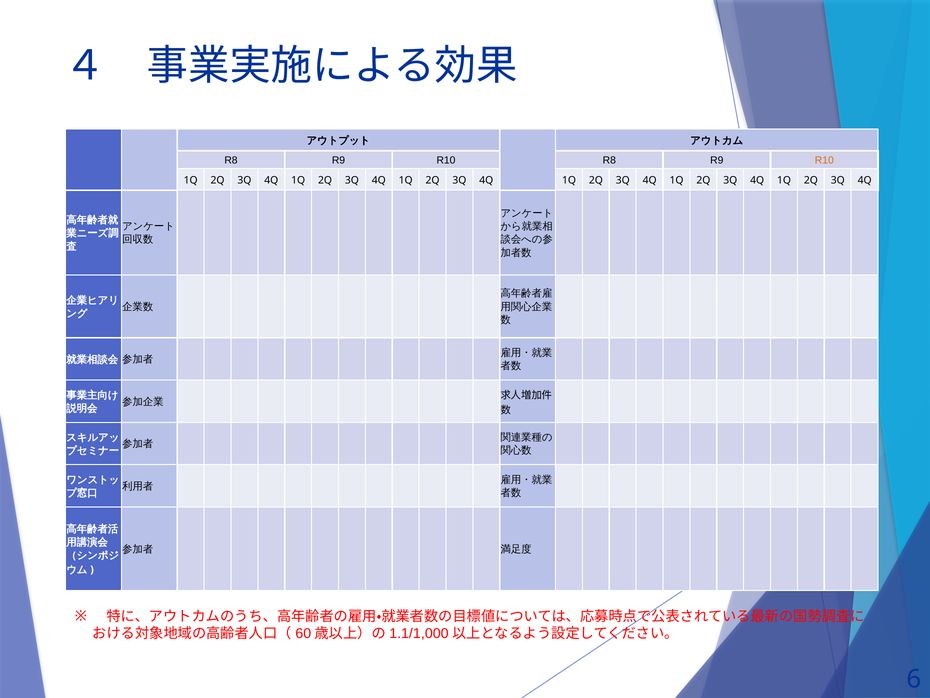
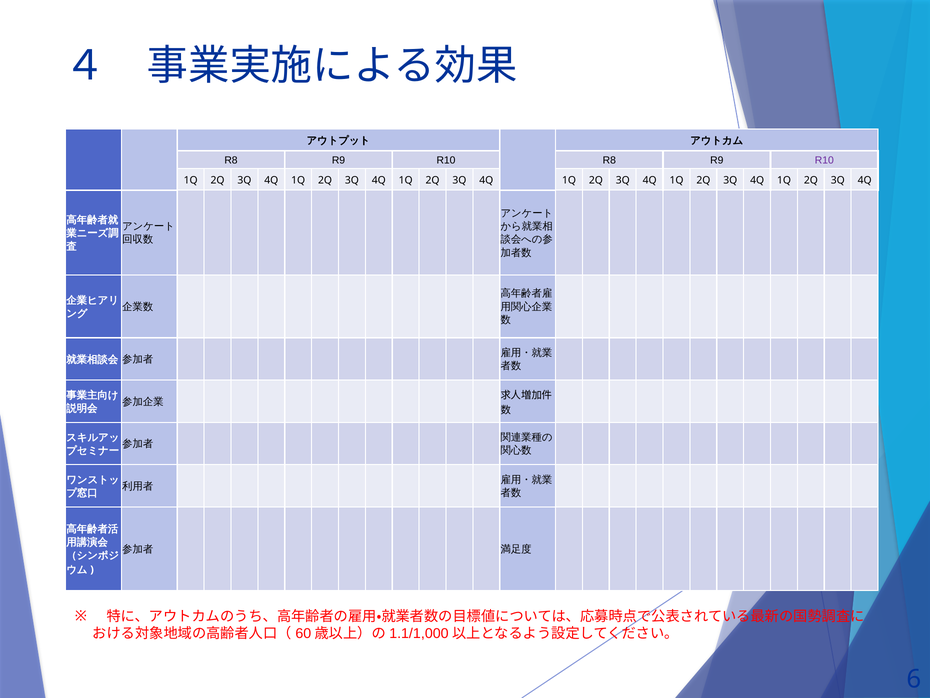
R10 at (824, 160) colour: orange -> purple
